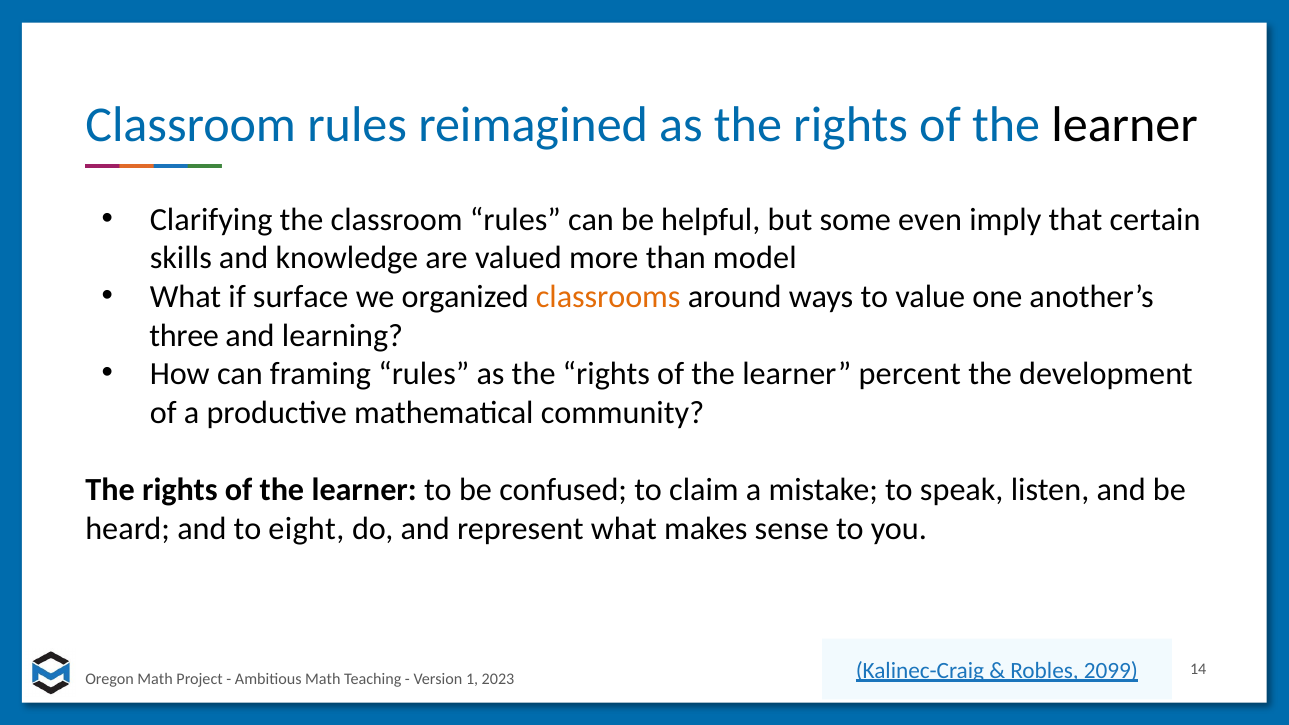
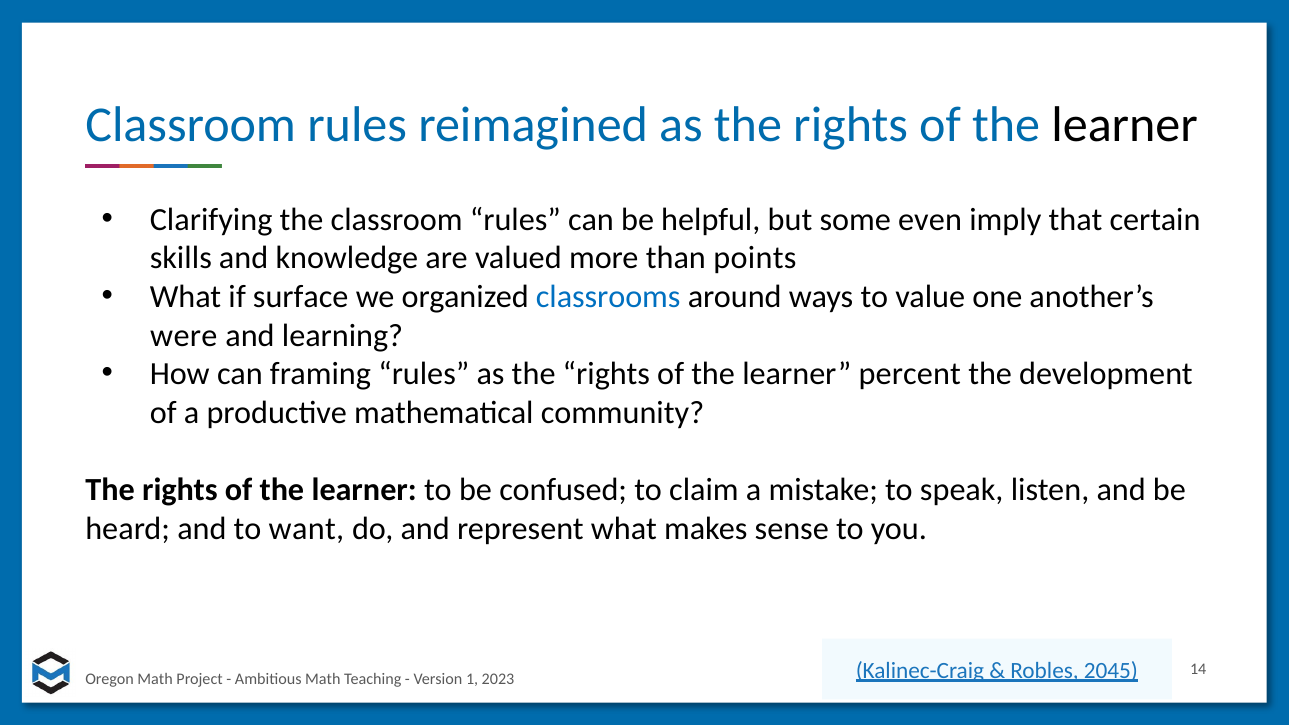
model: model -> points
classrooms colour: orange -> blue
three: three -> were
eight: eight -> want
2099: 2099 -> 2045
